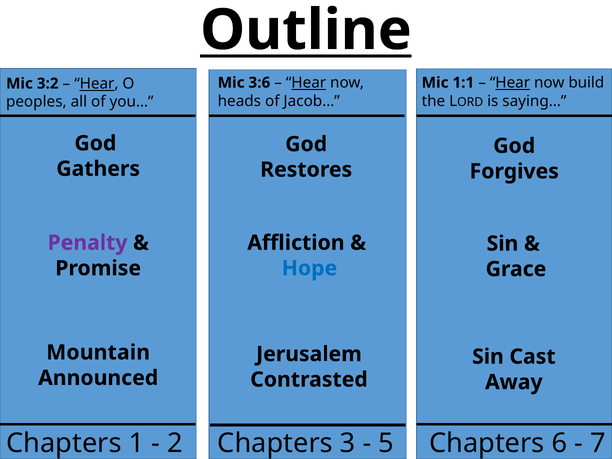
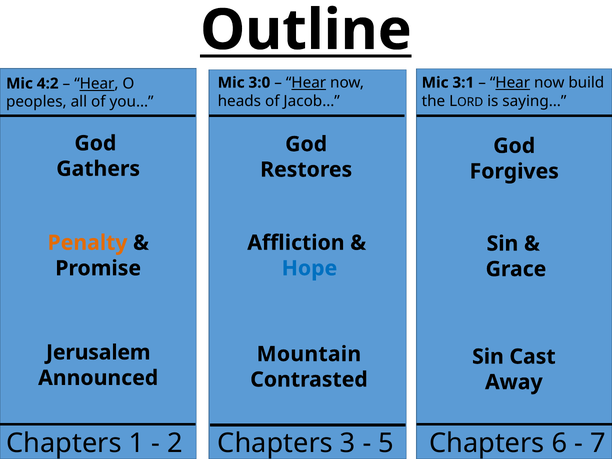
3:6: 3:6 -> 3:0
1:1: 1:1 -> 3:1
3:2: 3:2 -> 4:2
Penalty colour: purple -> orange
Mountain: Mountain -> Jerusalem
Jerusalem: Jerusalem -> Mountain
